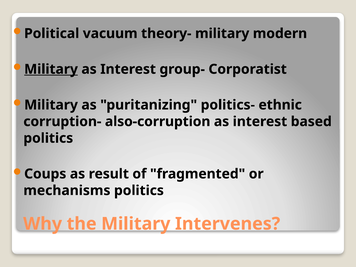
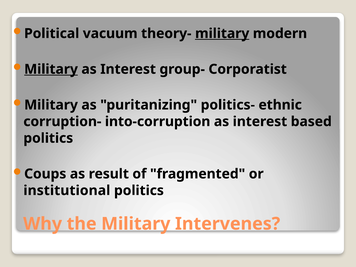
military at (222, 33) underline: none -> present
also-corruption: also-corruption -> into-corruption
mechanisms: mechanisms -> institutional
